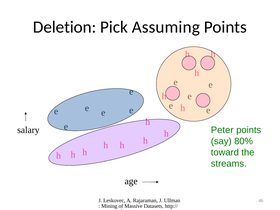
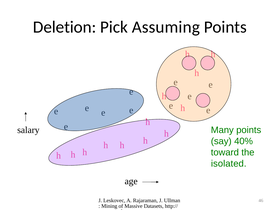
Peter: Peter -> Many
80%: 80% -> 40%
streams: streams -> isolated
